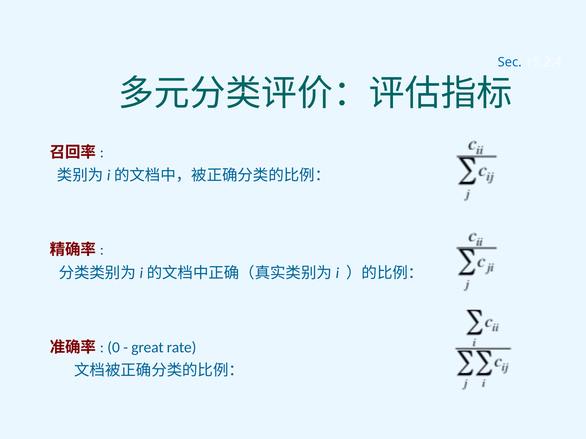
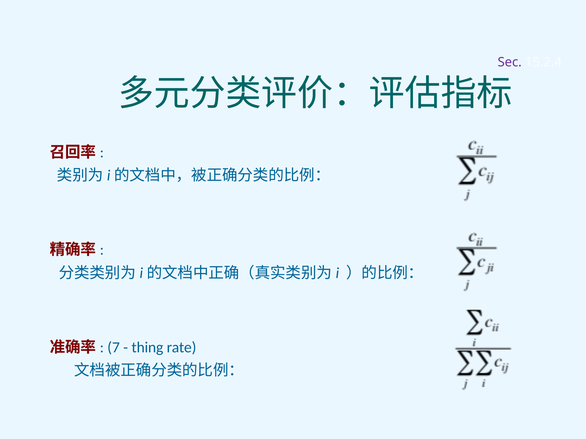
Sec colour: blue -> purple
0: 0 -> 7
great: great -> thing
